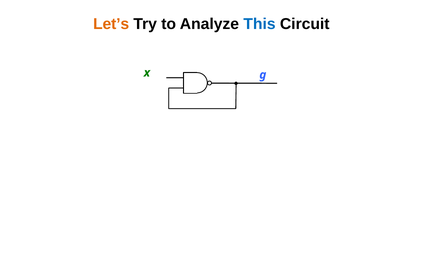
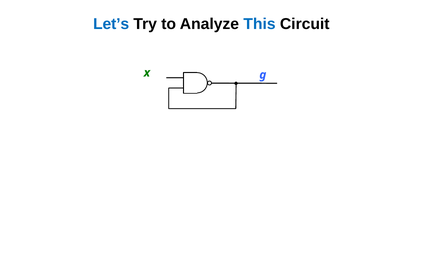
Let’s colour: orange -> blue
